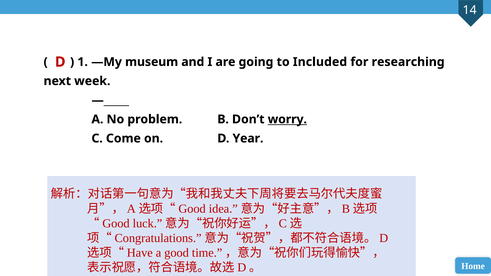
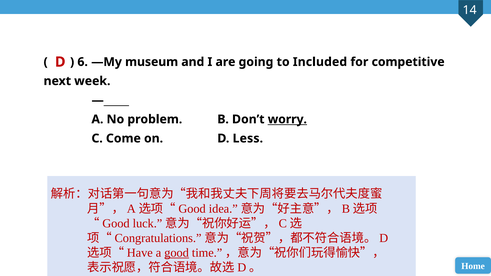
1: 1 -> 6
researching: researching -> competitive
Year: Year -> Less
good at (177, 253) underline: none -> present
